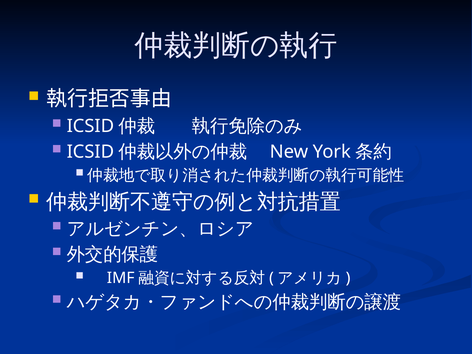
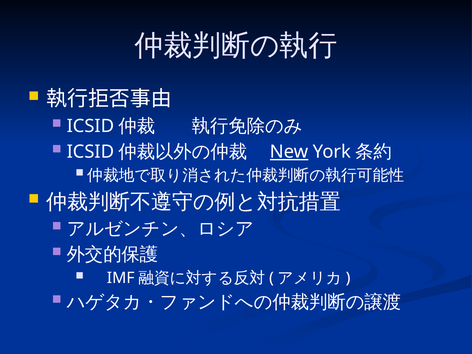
New underline: none -> present
